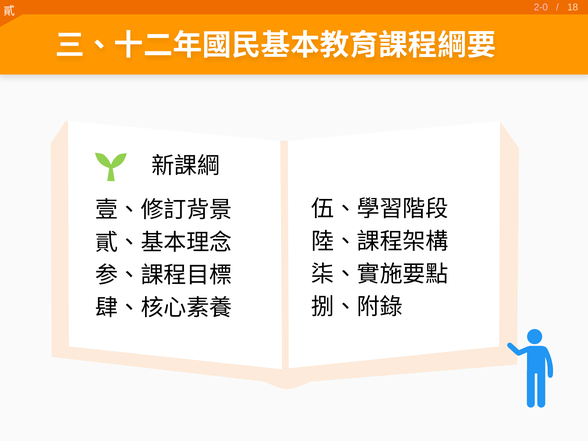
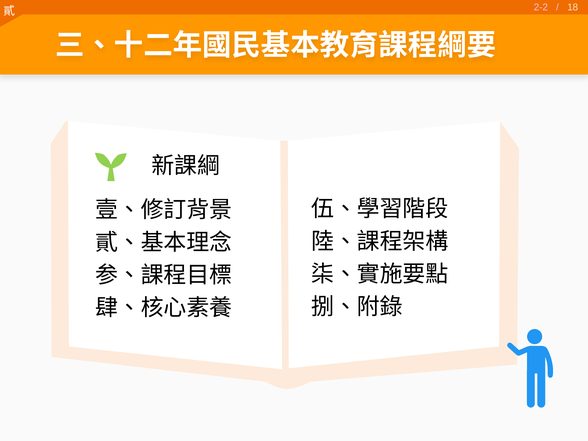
2-0: 2-0 -> 2-2
